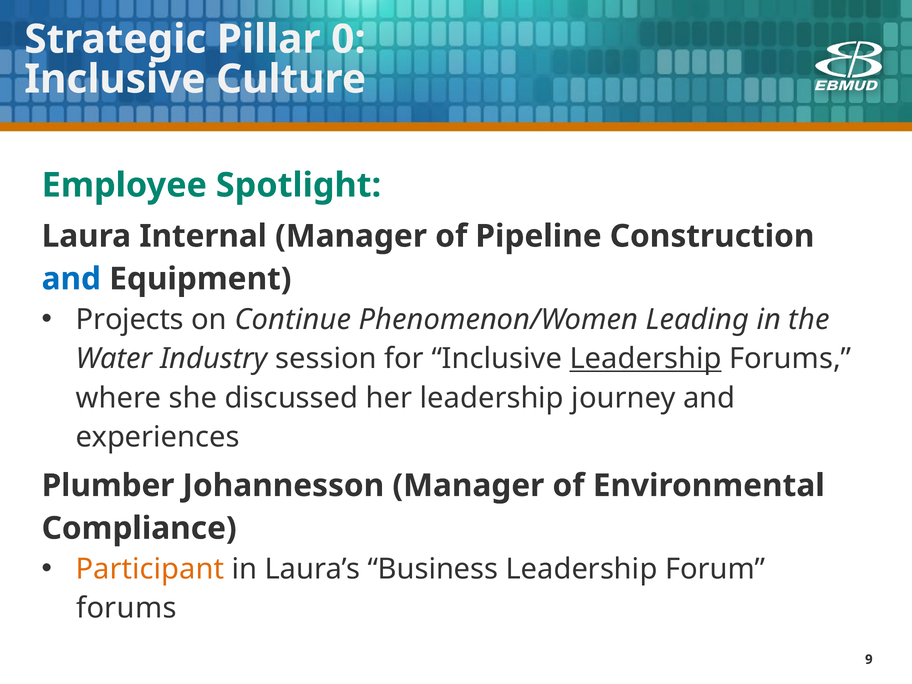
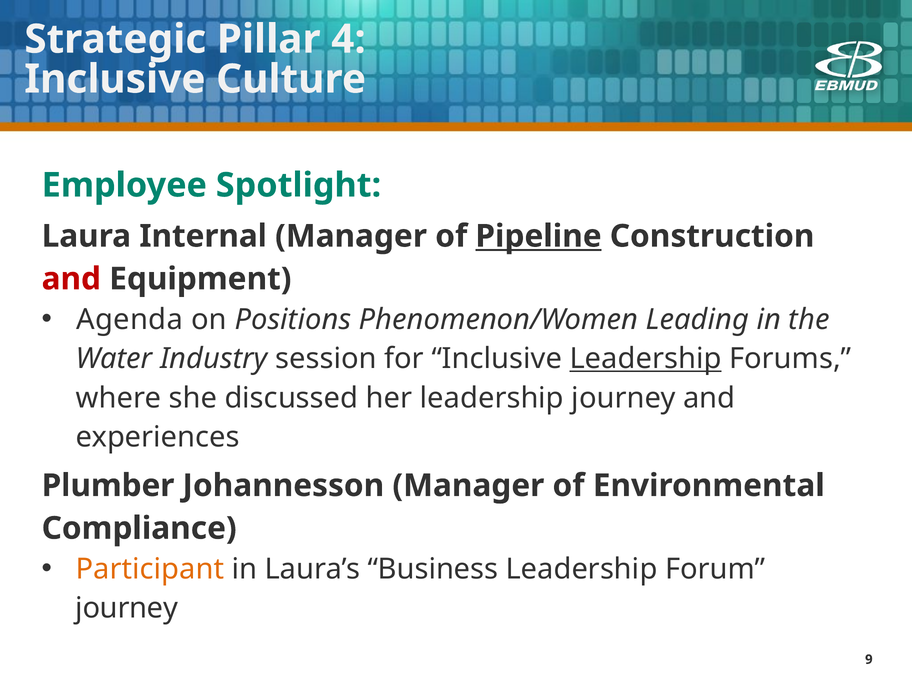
0: 0 -> 4
Pipeline underline: none -> present
and at (71, 279) colour: blue -> red
Projects: Projects -> Agenda
Continue: Continue -> Positions
forums at (126, 608): forums -> journey
